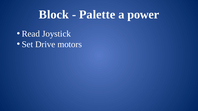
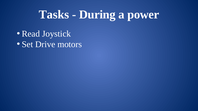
Block: Block -> Tasks
Palette: Palette -> During
